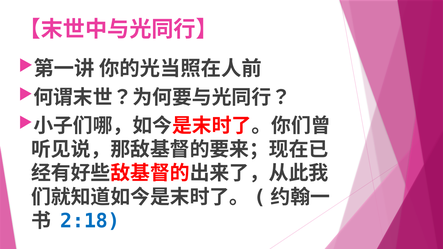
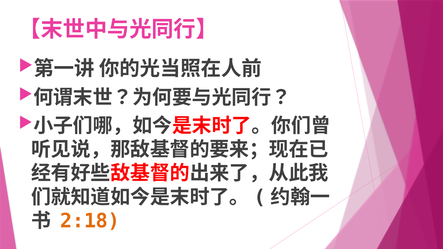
2:18 colour: blue -> orange
